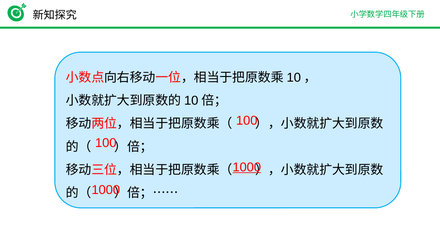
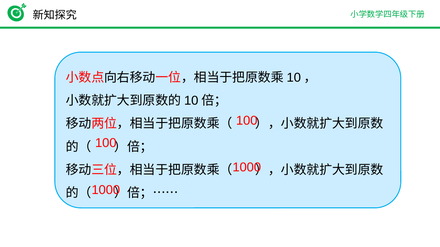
1000 at (247, 168) underline: present -> none
